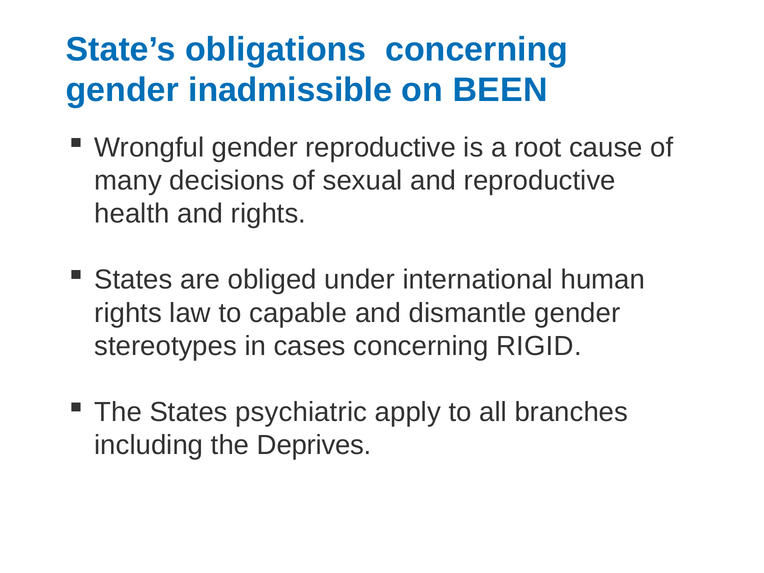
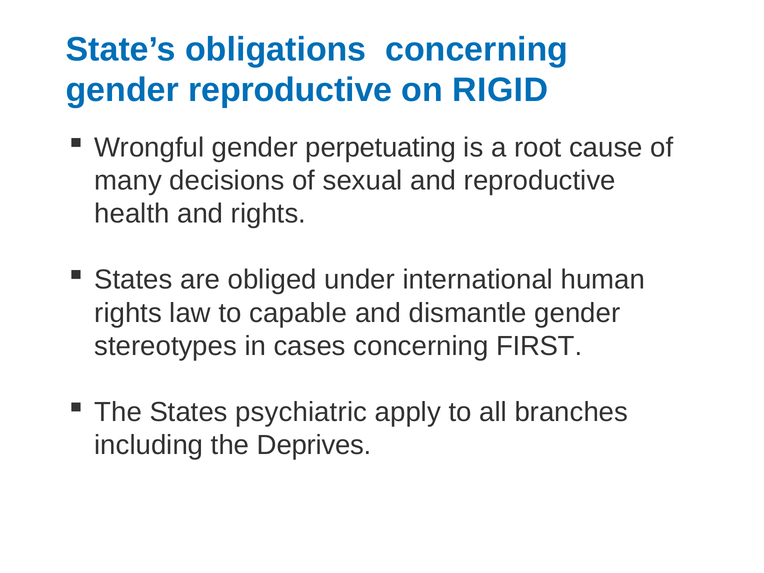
gender inadmissible: inadmissible -> reproductive
BEEN: BEEN -> RIGID
gender reproductive: reproductive -> perpetuating
RIGID: RIGID -> FIRST
